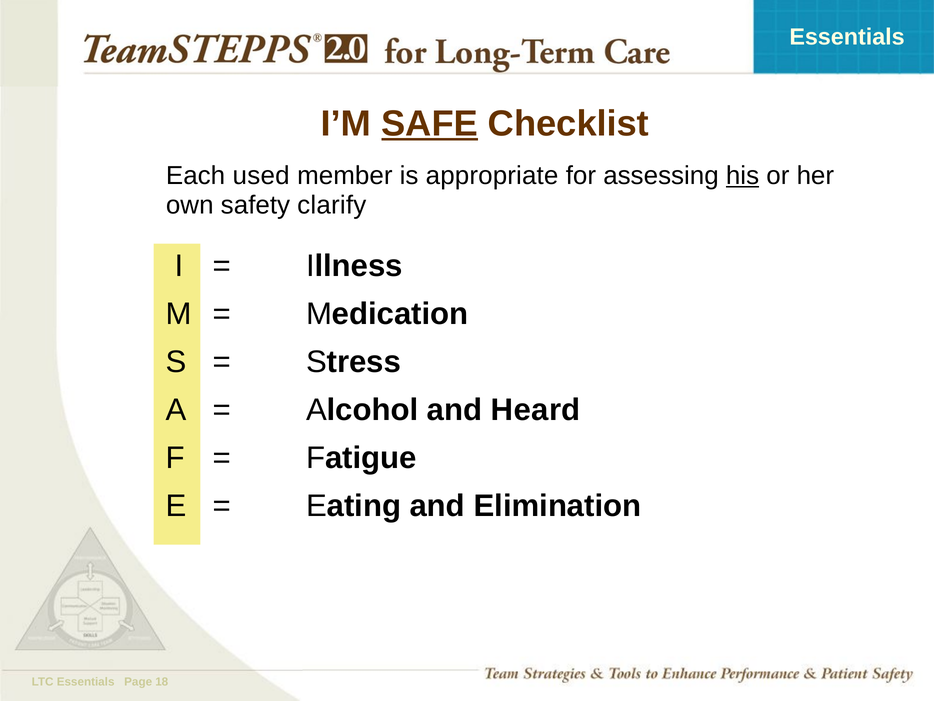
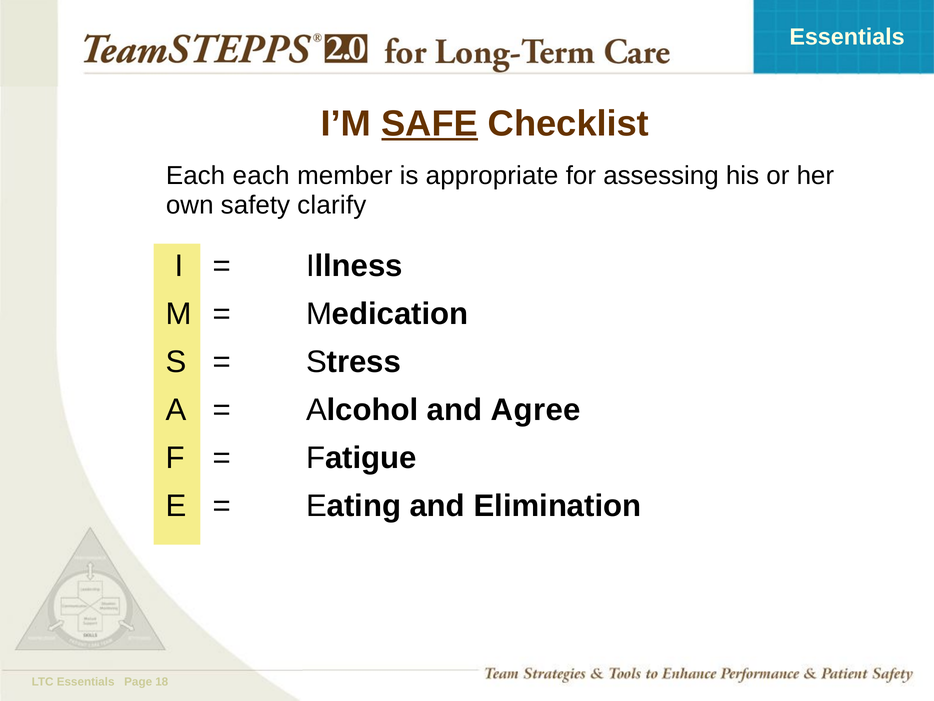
Each used: used -> each
his underline: present -> none
Heard: Heard -> Agree
